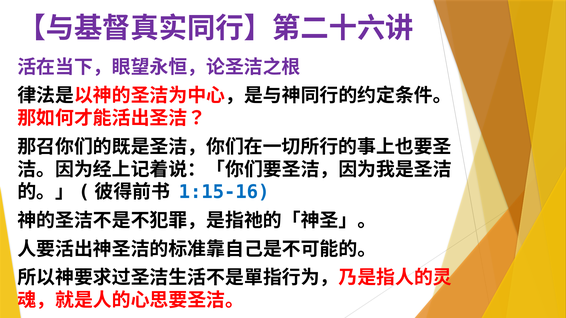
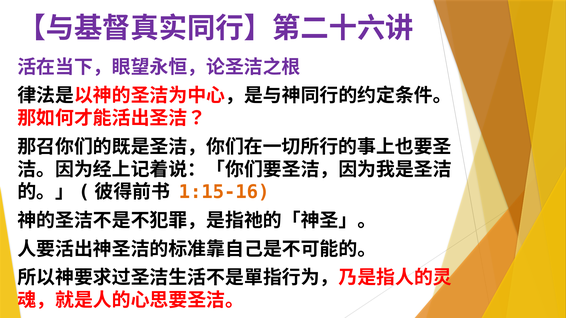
1:15-16 colour: blue -> orange
